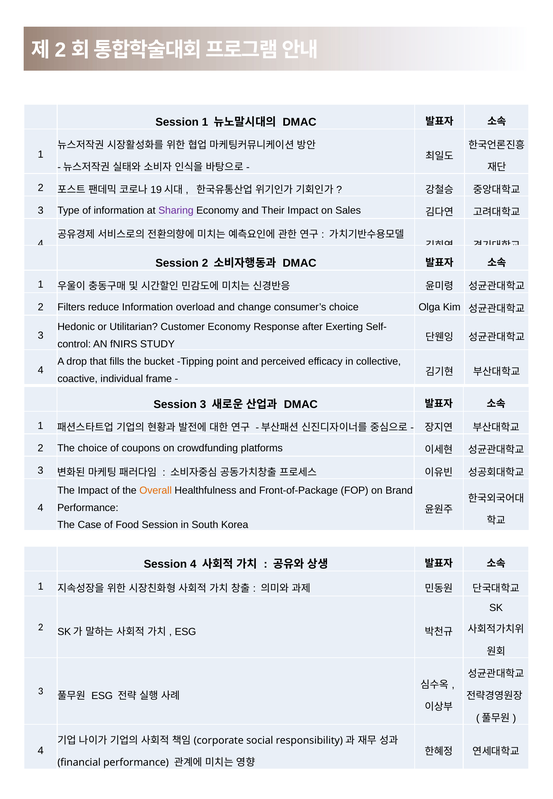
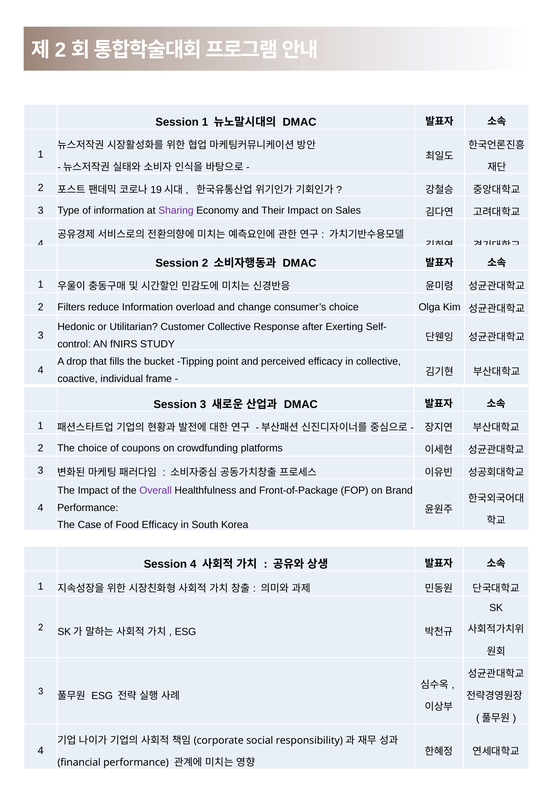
Customer Economy: Economy -> Collective
Overall colour: orange -> purple
Food Session: Session -> Efficacy
